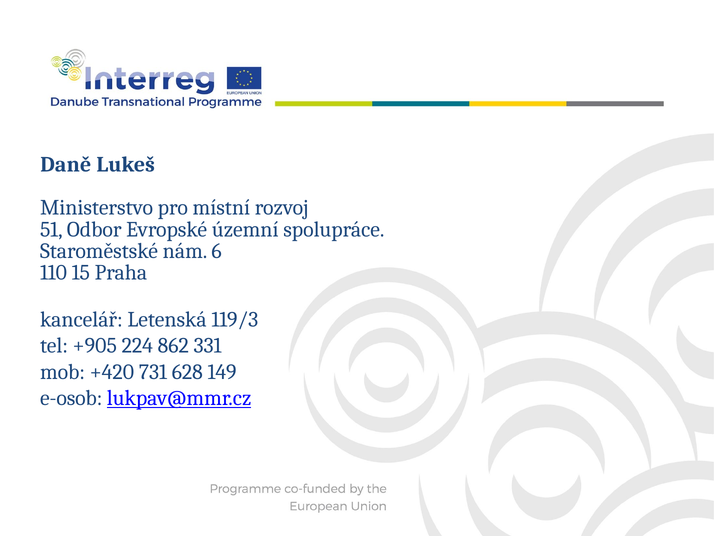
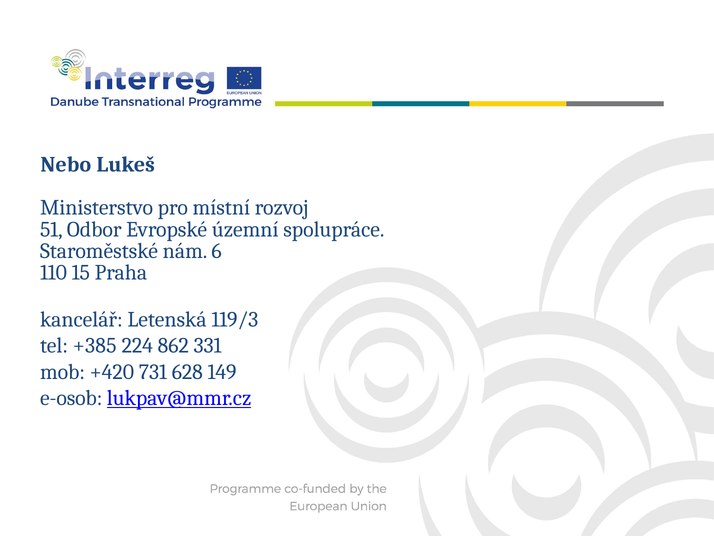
Daně: Daně -> Nebo
+905: +905 -> +385
